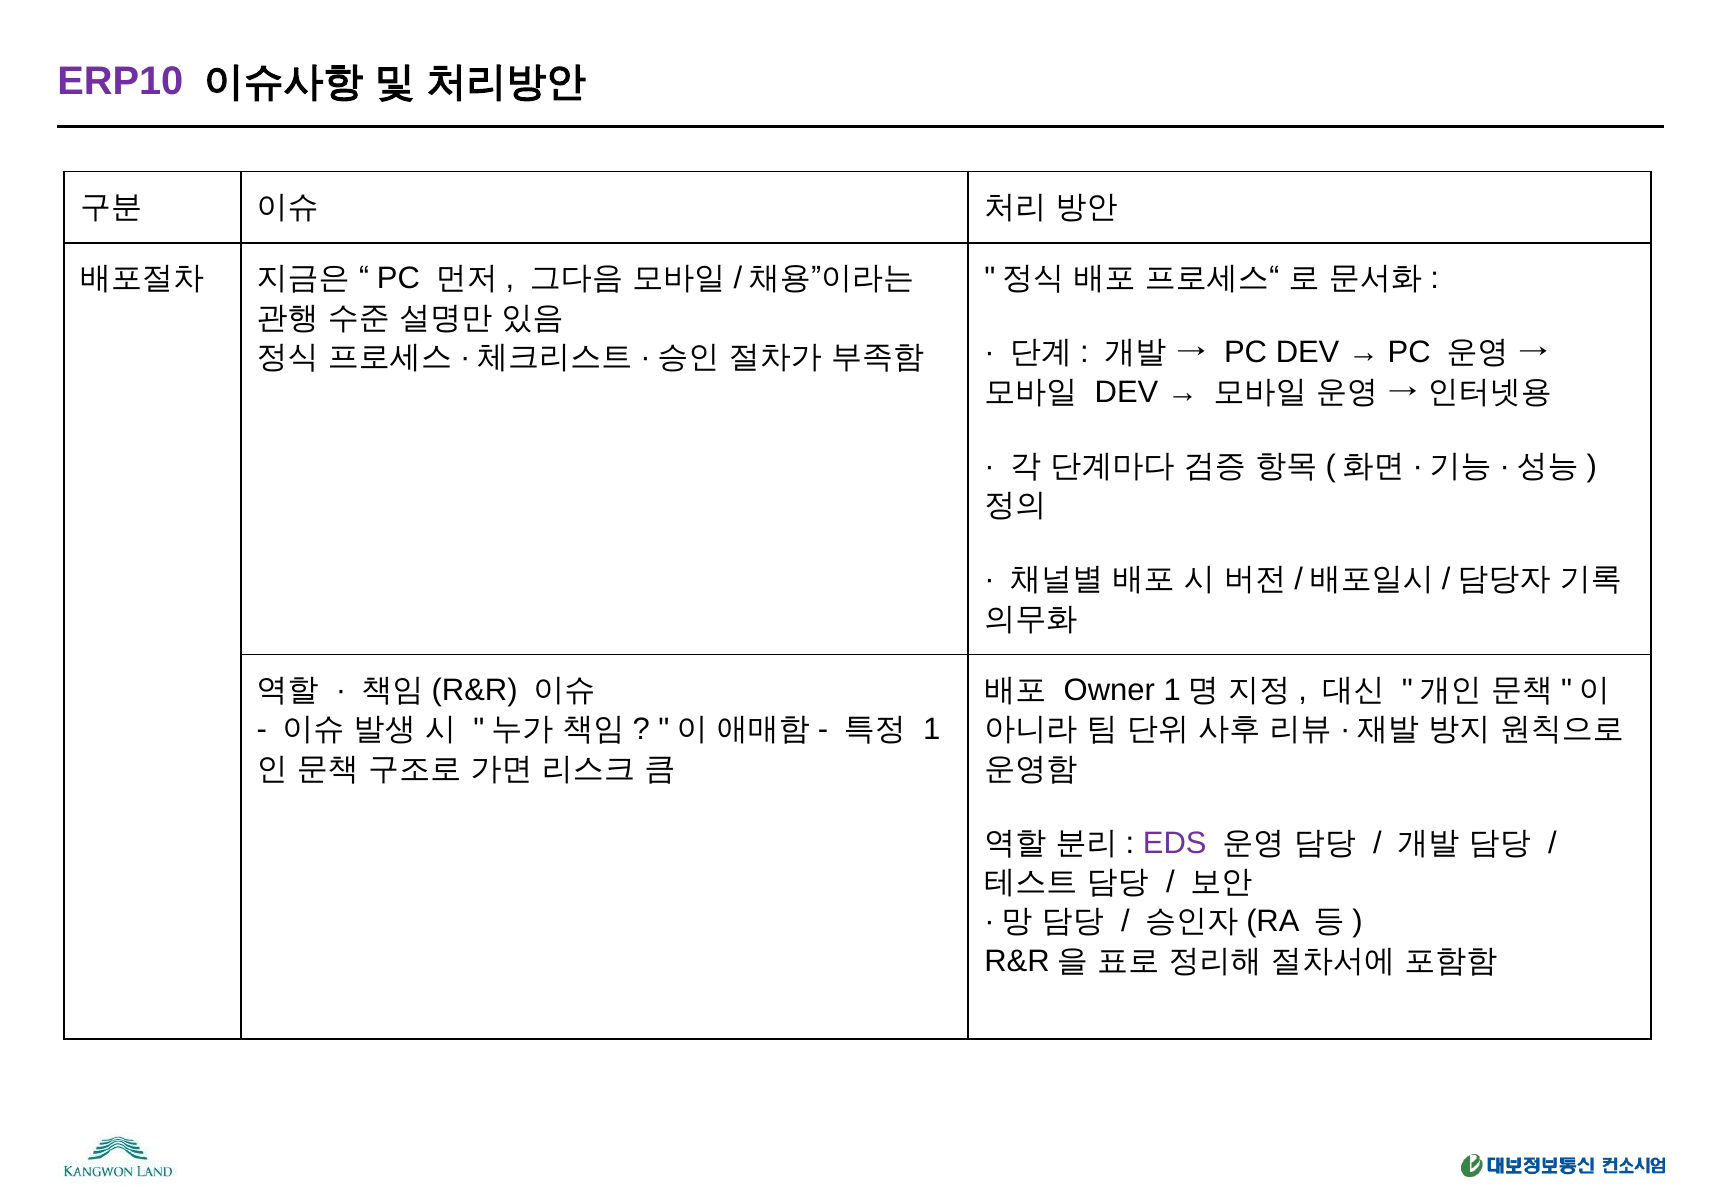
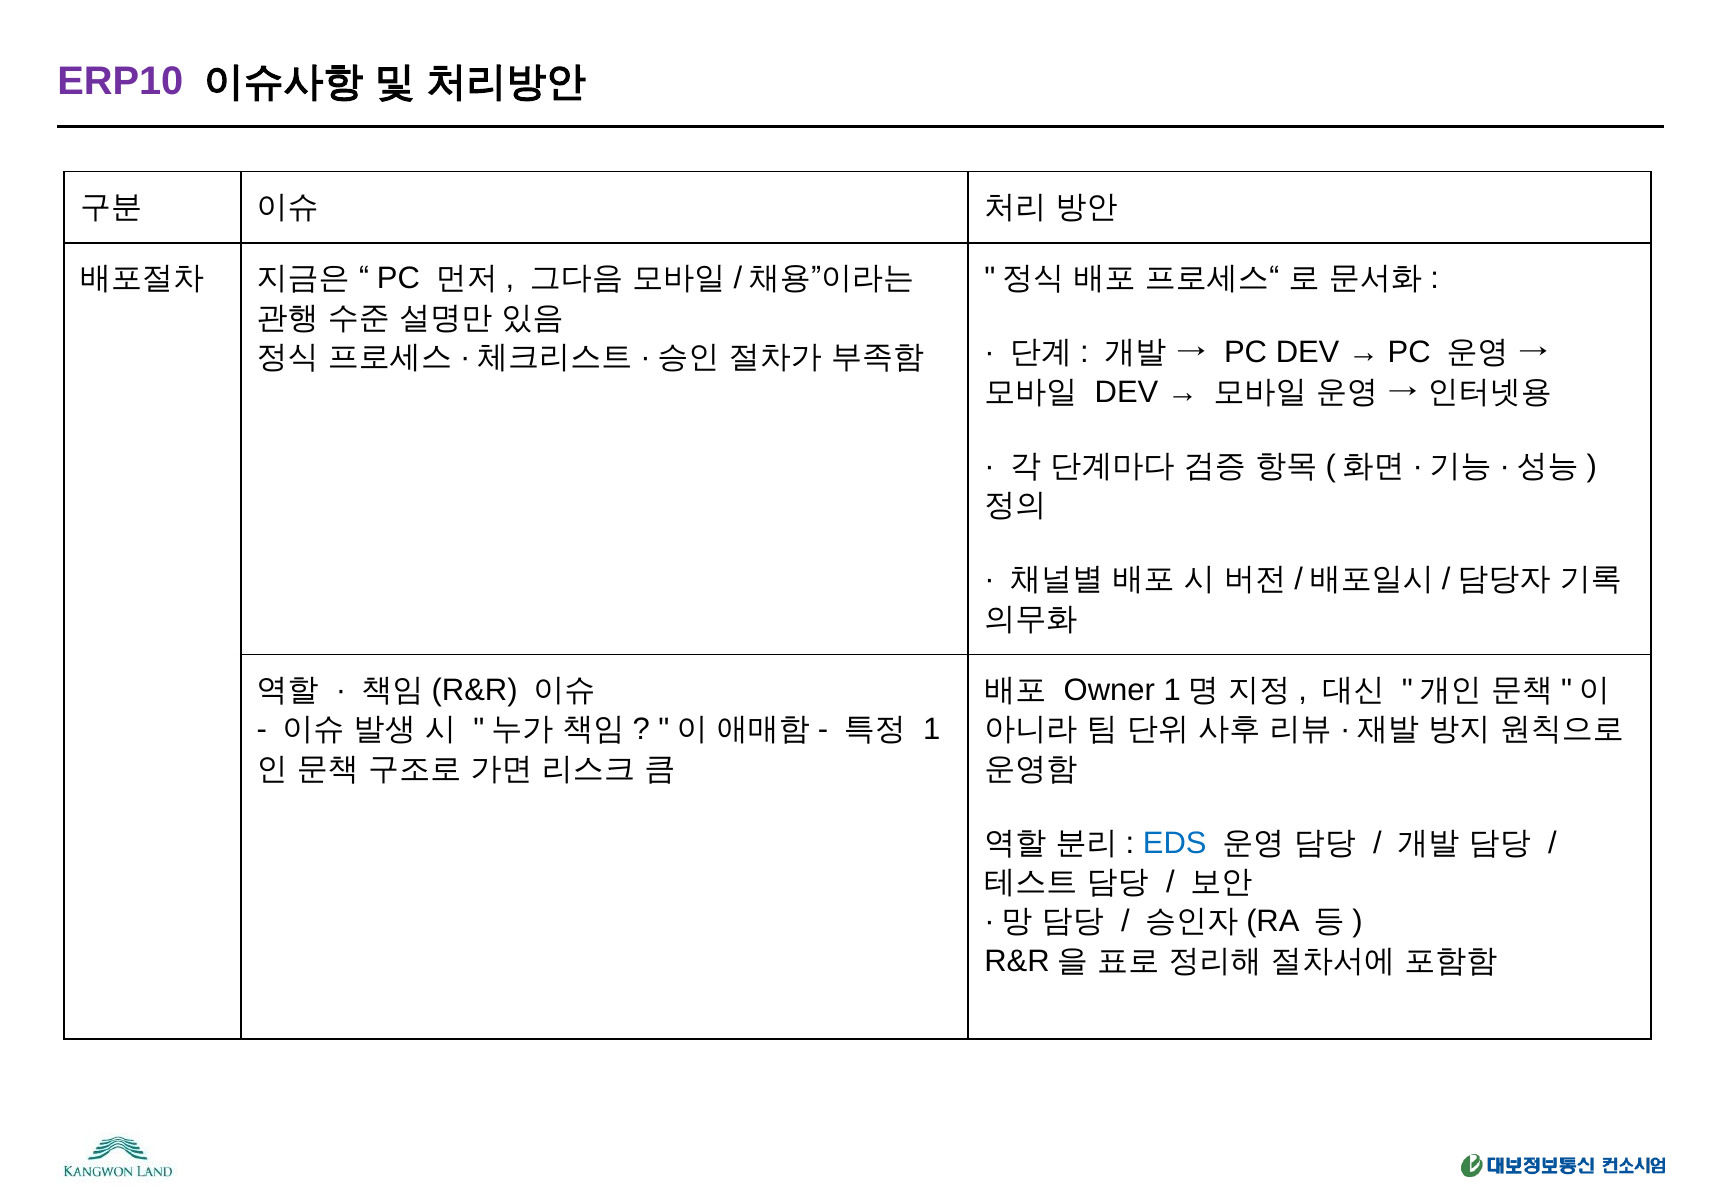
EDS colour: purple -> blue
